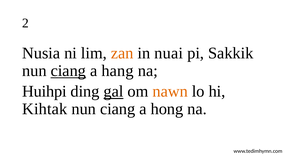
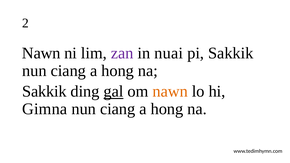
Nusia at (41, 53): Nusia -> Nawn
zan colour: orange -> purple
ciang at (68, 71) underline: present -> none
hang at (118, 71): hang -> hong
Huihpi at (44, 91): Huihpi -> Sakkik
Kihtak: Kihtak -> Gimna
